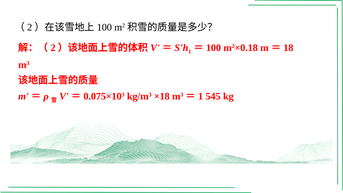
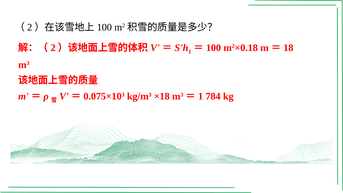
545: 545 -> 784
